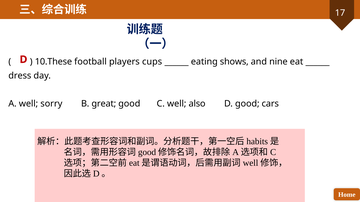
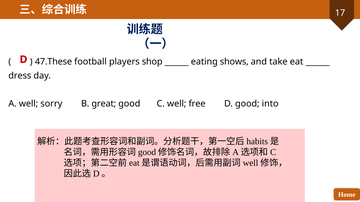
10.These: 10.These -> 47.These
cups: cups -> shop
nine: nine -> take
also: also -> free
cars: cars -> into
